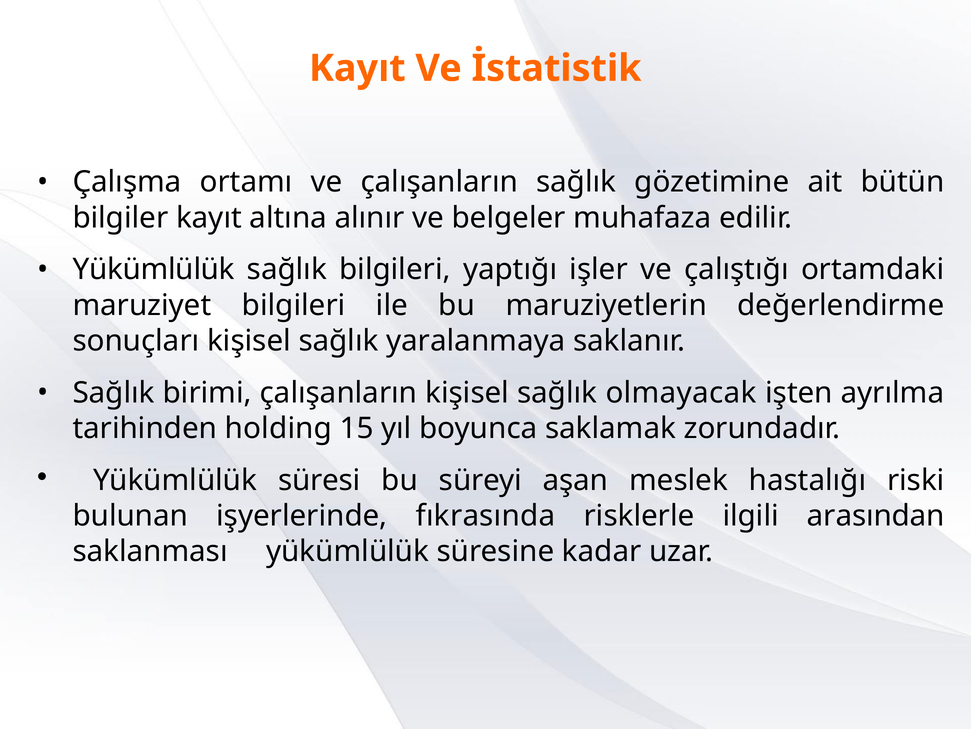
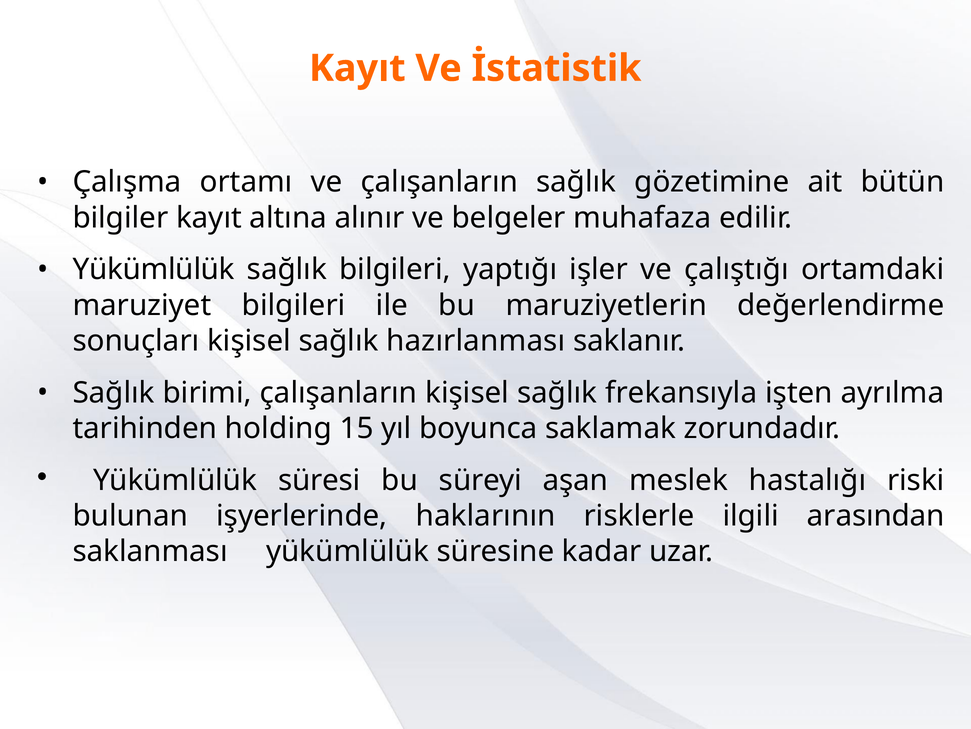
yaralanmaya: yaralanmaya -> hazırlanması
olmayacak: olmayacak -> frekansıyla
fıkrasında: fıkrasında -> haklarının
